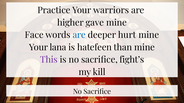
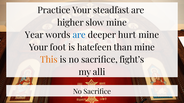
warriors: warriors -> steadfast
gave: gave -> slow
Face: Face -> Year
lana: lana -> foot
This colour: purple -> orange
kill: kill -> alli
